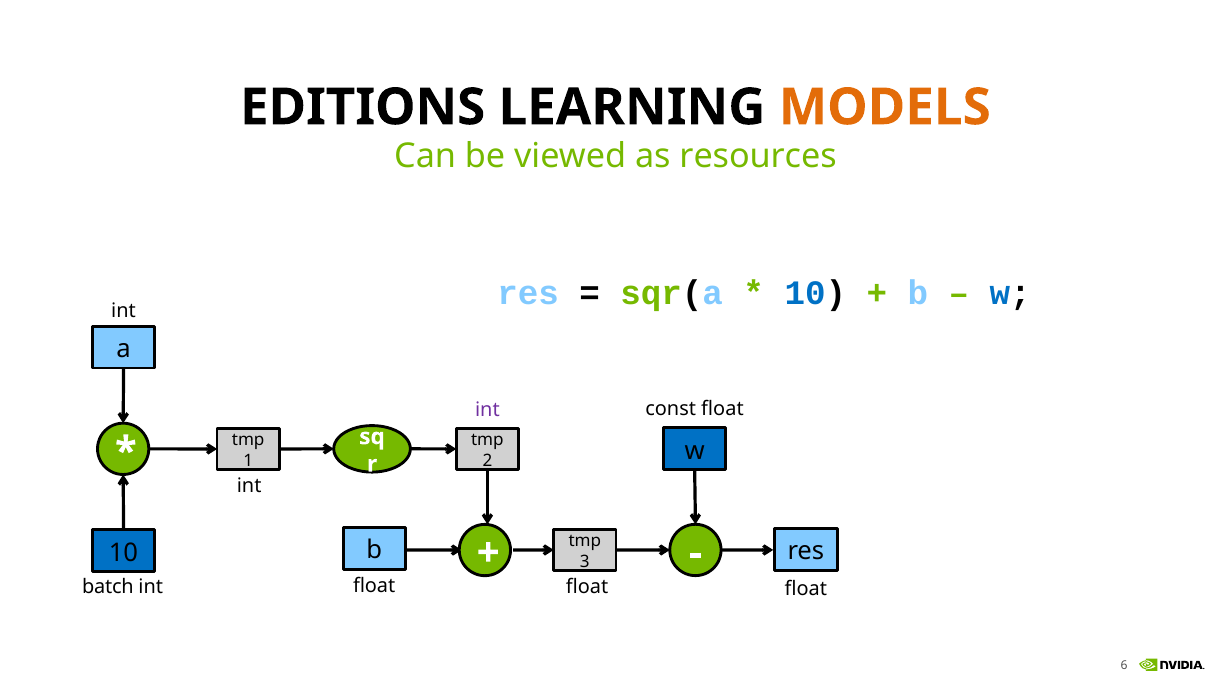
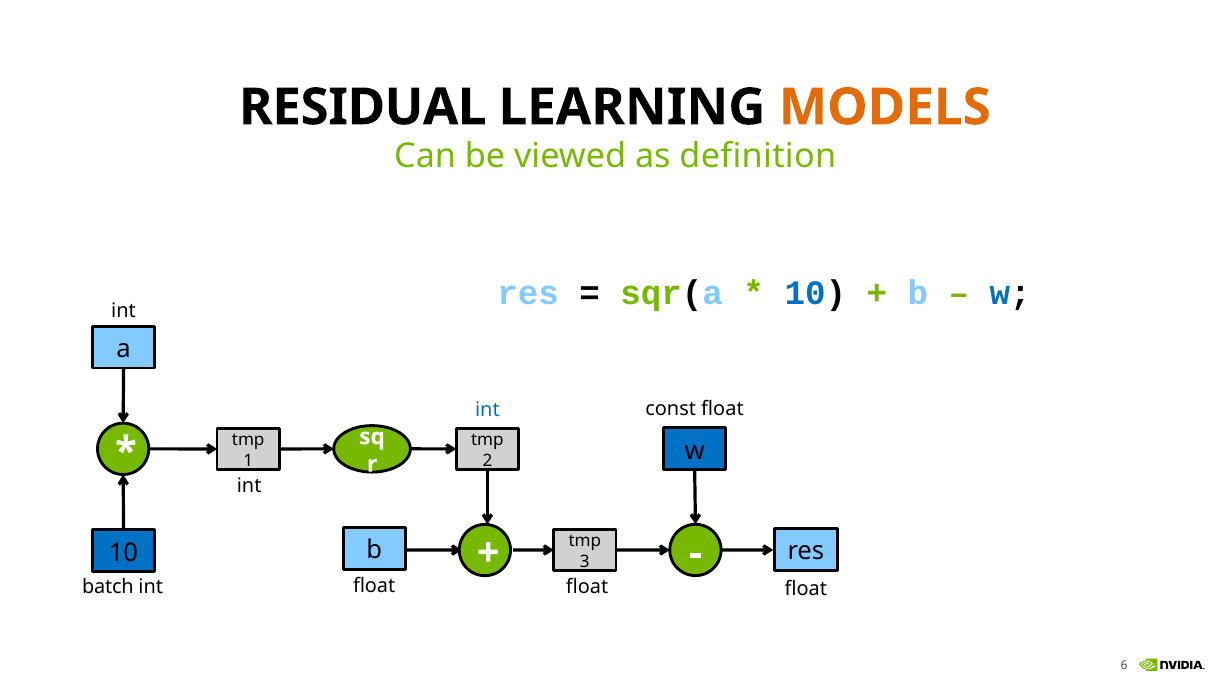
EDITIONS: EDITIONS -> RESIDUAL
resources: resources -> definition
int at (487, 410) colour: purple -> blue
